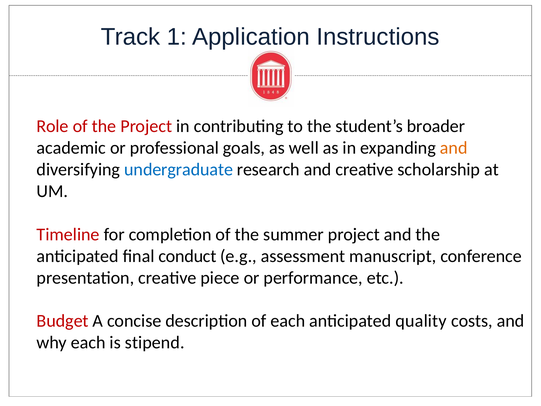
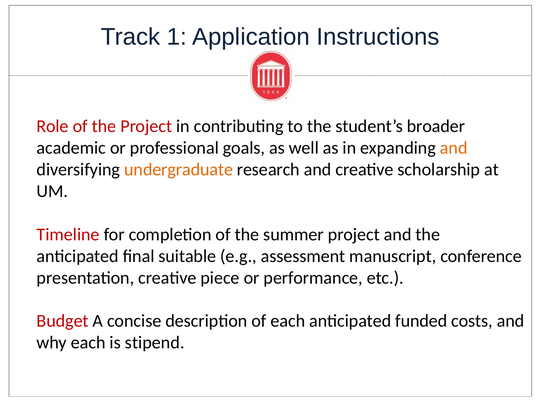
undergraduate colour: blue -> orange
conduct: conduct -> suitable
quality: quality -> funded
